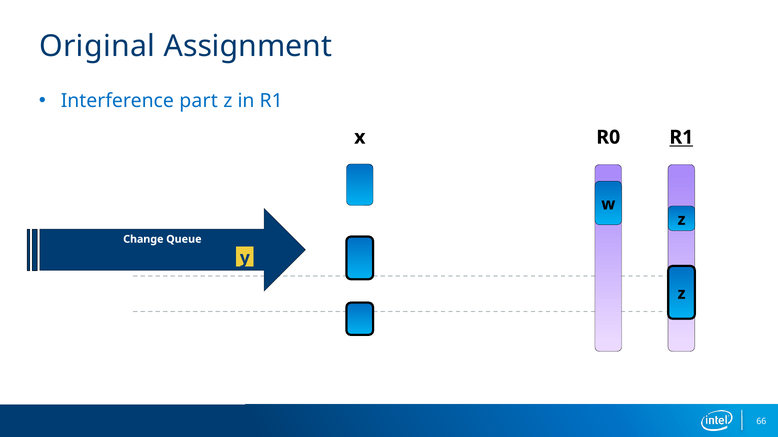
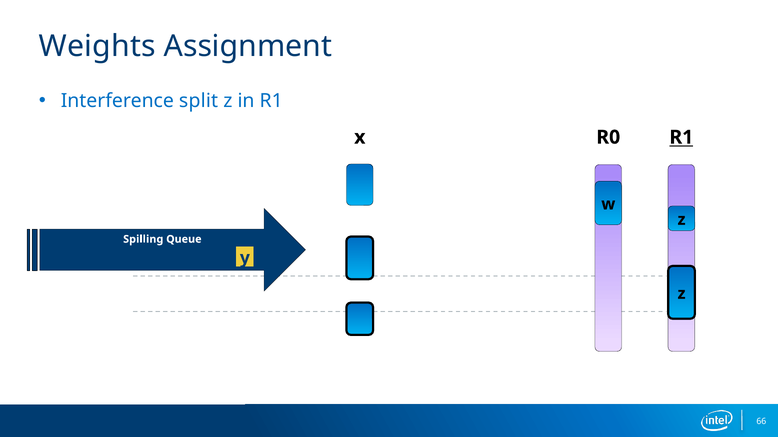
Original: Original -> Weights
part: part -> split
Change: Change -> Spilling
